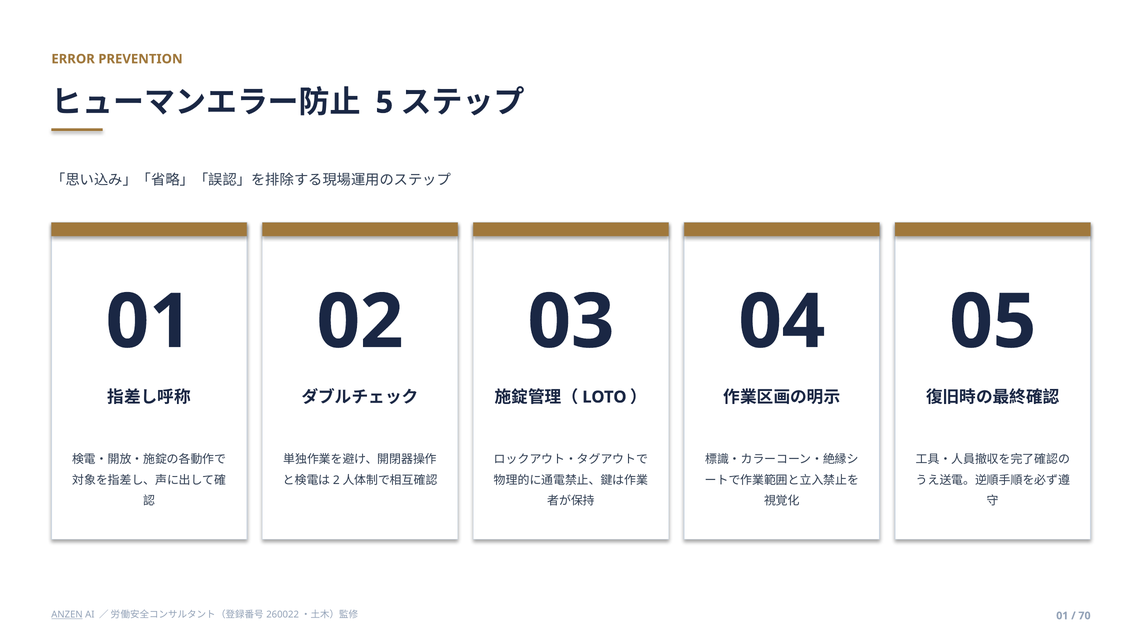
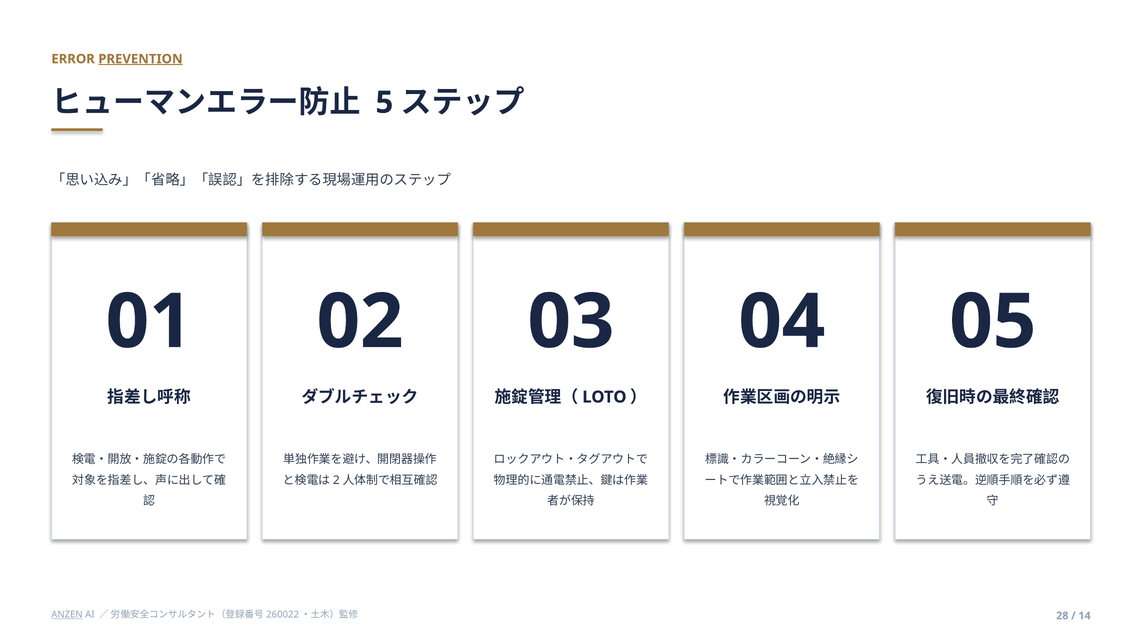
PREVENTION underline: none -> present
01 at (1062, 616): 01 -> 28
70: 70 -> 14
